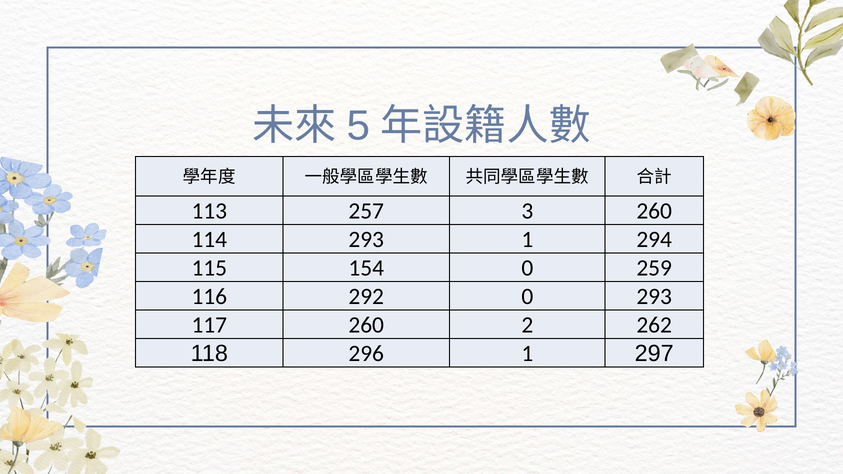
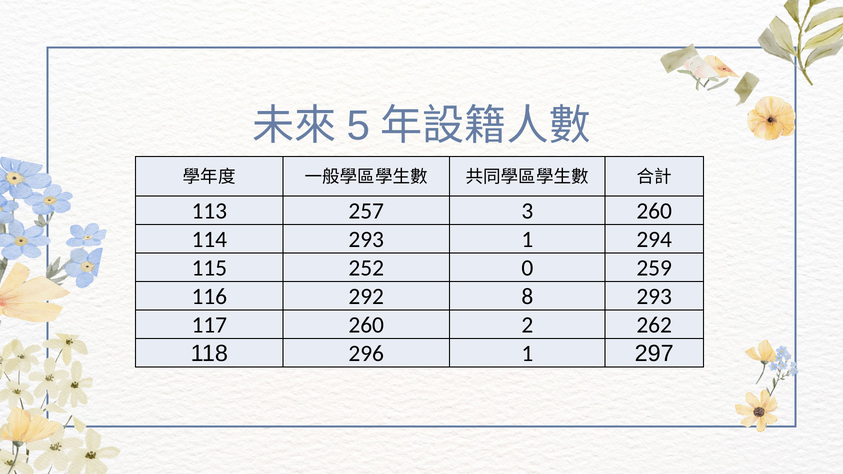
154: 154 -> 252
292 0: 0 -> 8
